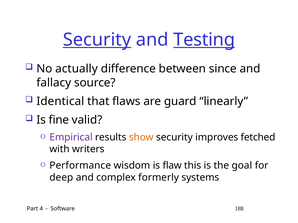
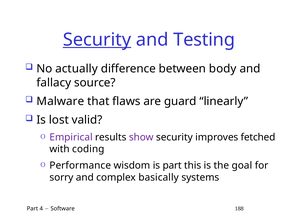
Testing underline: present -> none
since: since -> body
Identical: Identical -> Malware
fine: fine -> lost
show colour: orange -> purple
writers: writers -> coding
is flaw: flaw -> part
deep: deep -> sorry
formerly: formerly -> basically
